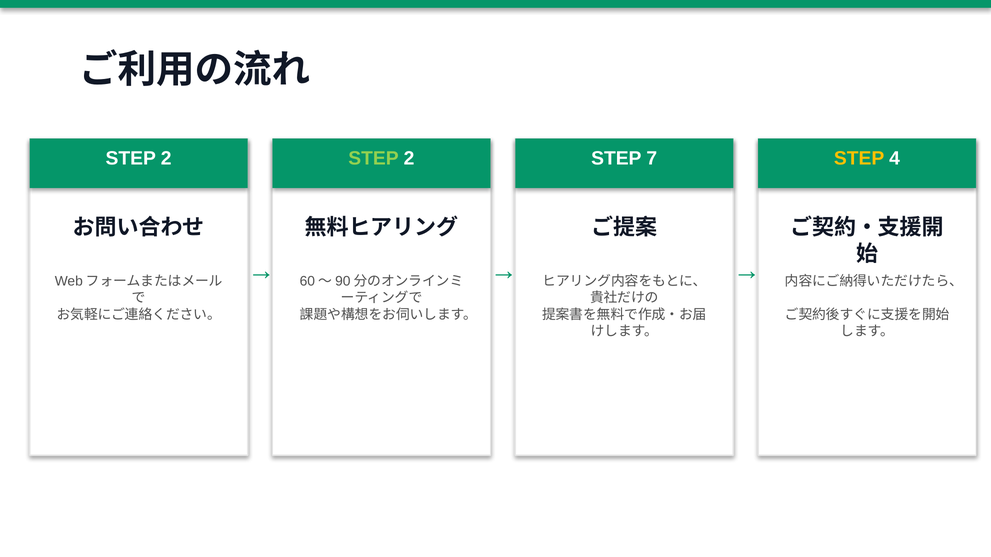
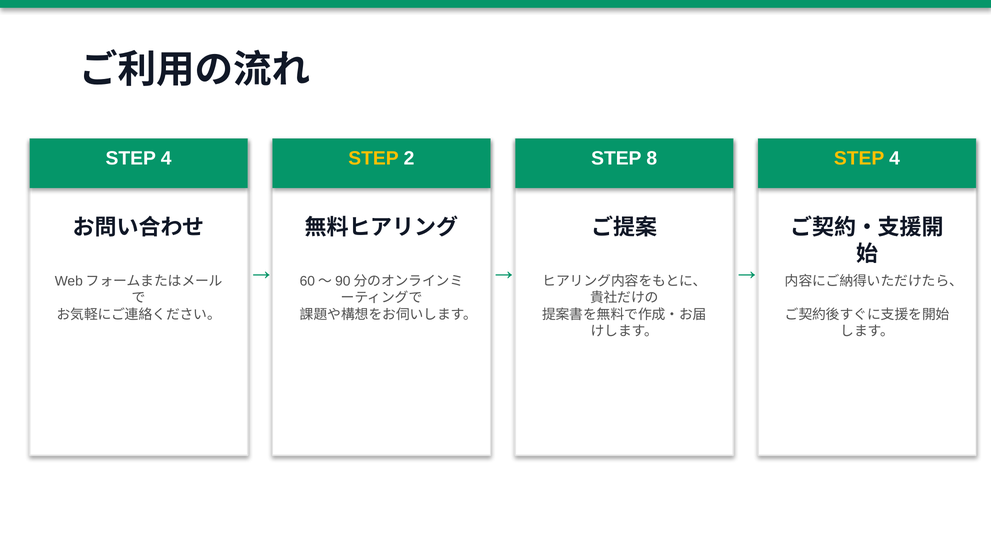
2 at (166, 159): 2 -> 4
STEP at (374, 159) colour: light green -> yellow
7: 7 -> 8
